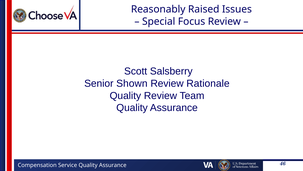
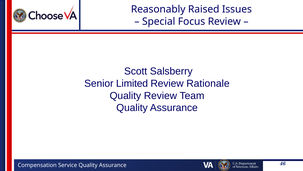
Shown: Shown -> Limited
